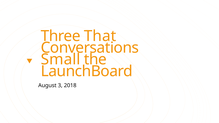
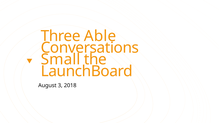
That: That -> Able
